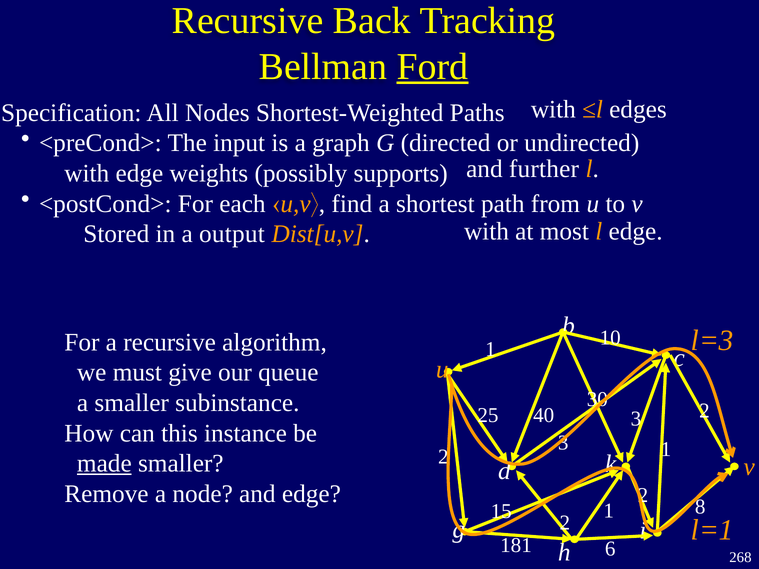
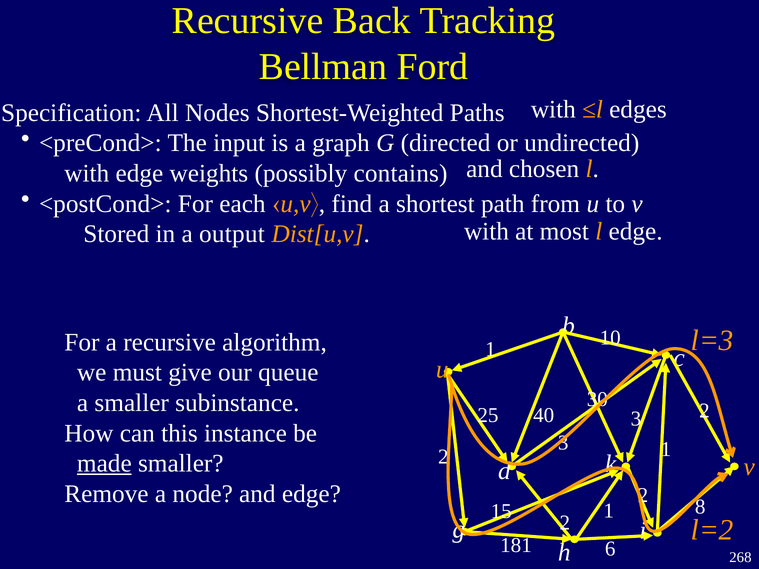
Ford underline: present -> none
further: further -> chosen
supports: supports -> contains
l=1: l=1 -> l=2
